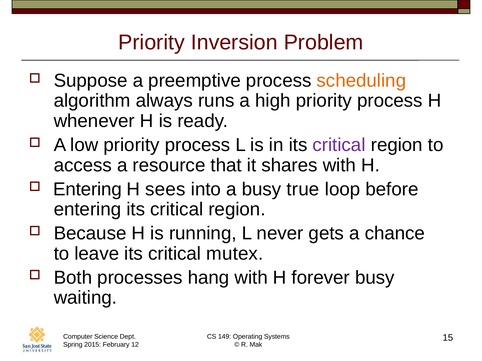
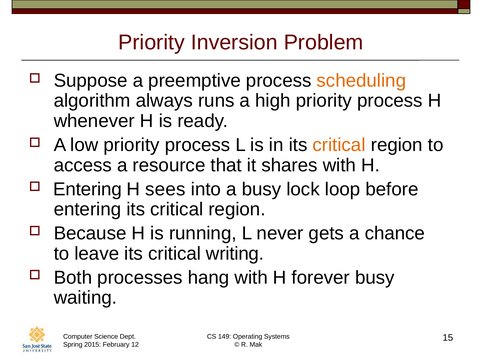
critical at (339, 145) colour: purple -> orange
true: true -> lock
mutex: mutex -> writing
